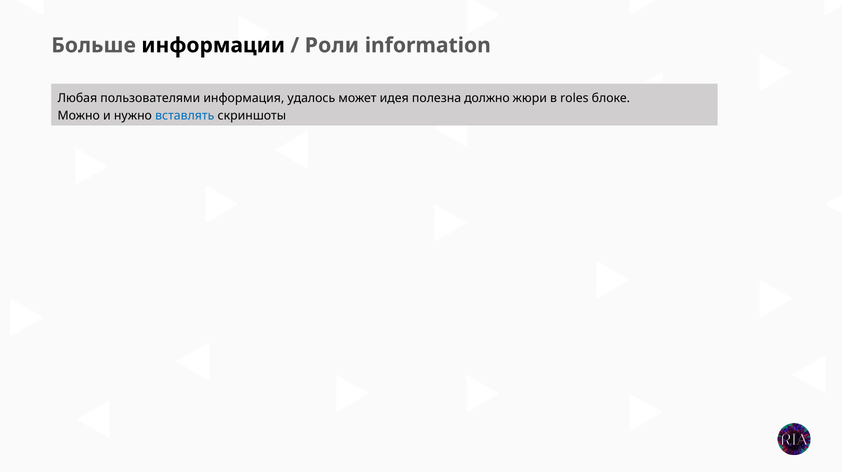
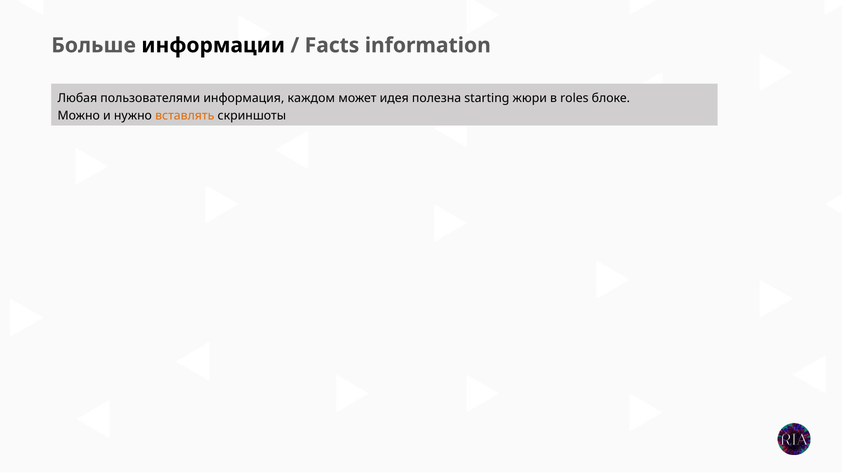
Роли: Роли -> Facts
удалось: удалось -> каждом
должно: должно -> starting
вставлять colour: blue -> orange
